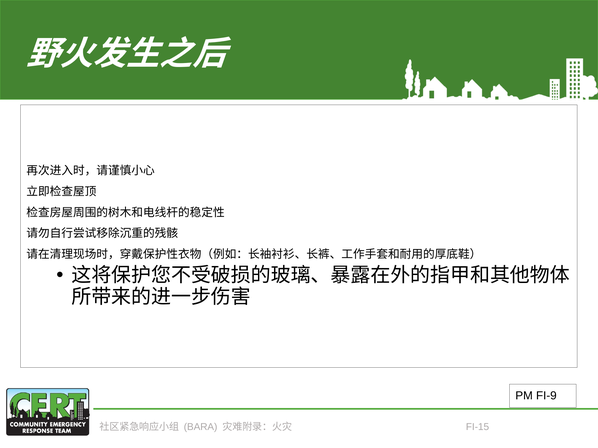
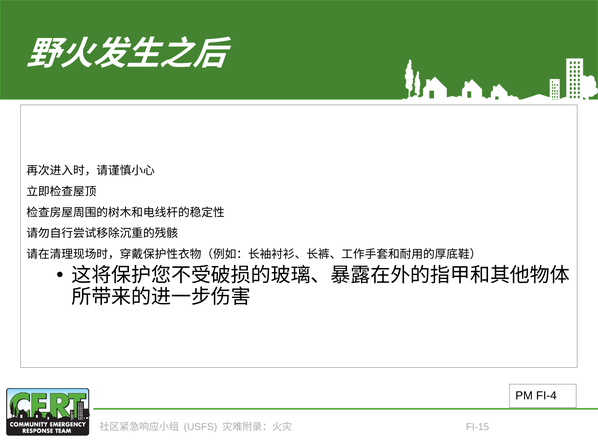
FI-9: FI-9 -> FI-4
BARA: BARA -> USFS
